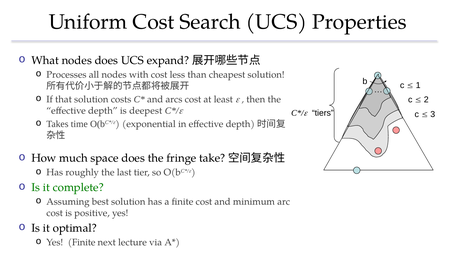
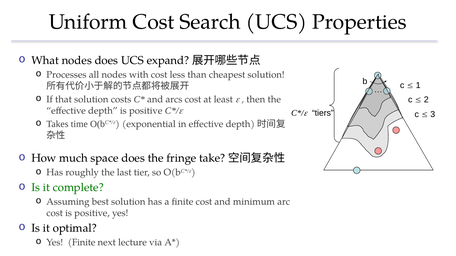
depth is deepest: deepest -> positive
